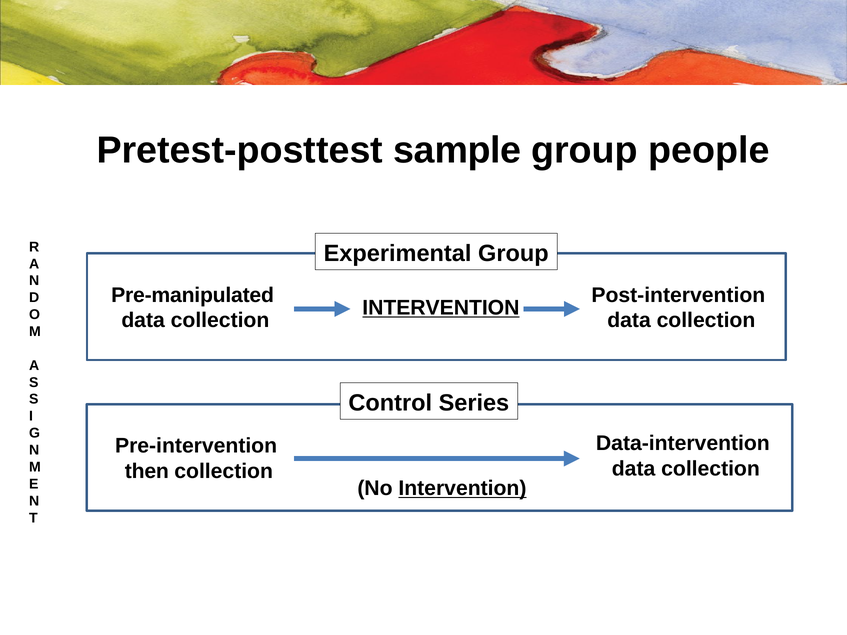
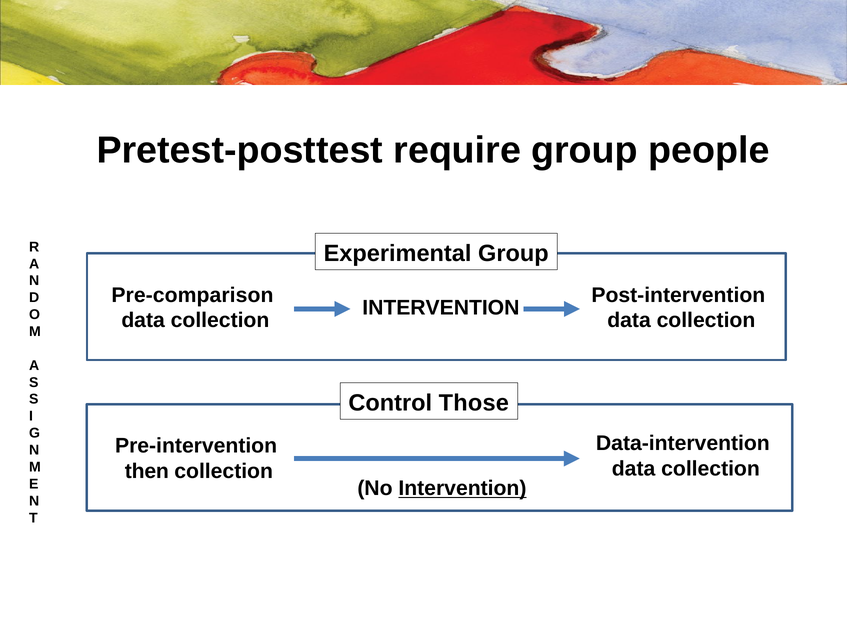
sample: sample -> require
Pre-manipulated: Pre-manipulated -> Pre-comparison
INTERVENTION at (441, 308) underline: present -> none
Series: Series -> Those
